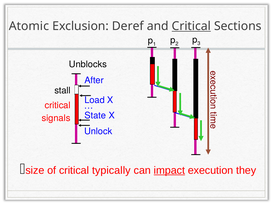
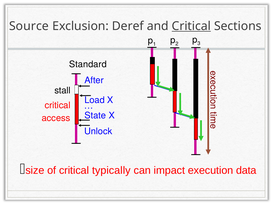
Atomic: Atomic -> Source
Unblocks: Unblocks -> Standard
signals: signals -> access
impact underline: present -> none
they: they -> data
